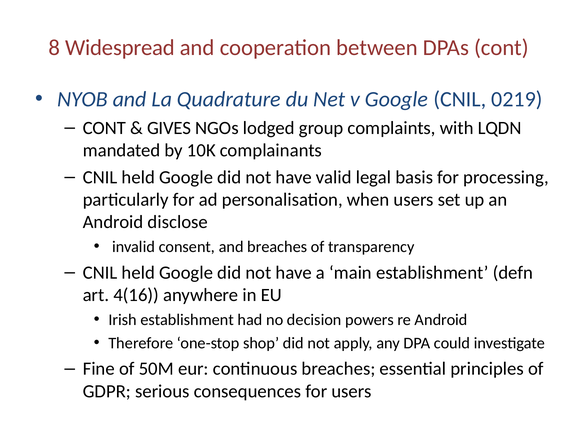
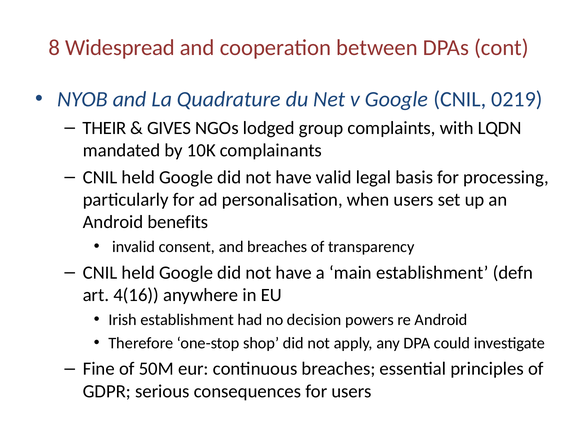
CONT at (104, 128): CONT -> THEIR
disclose: disclose -> benefits
